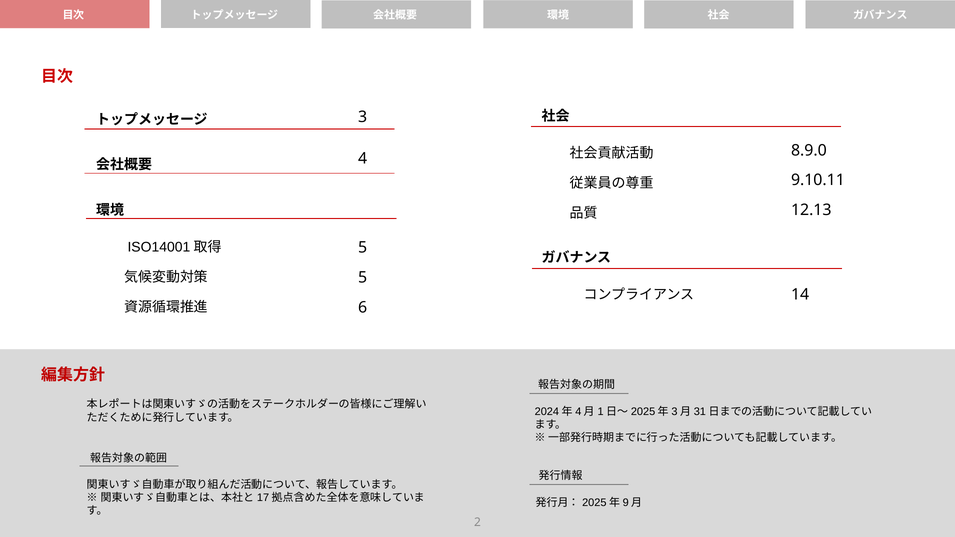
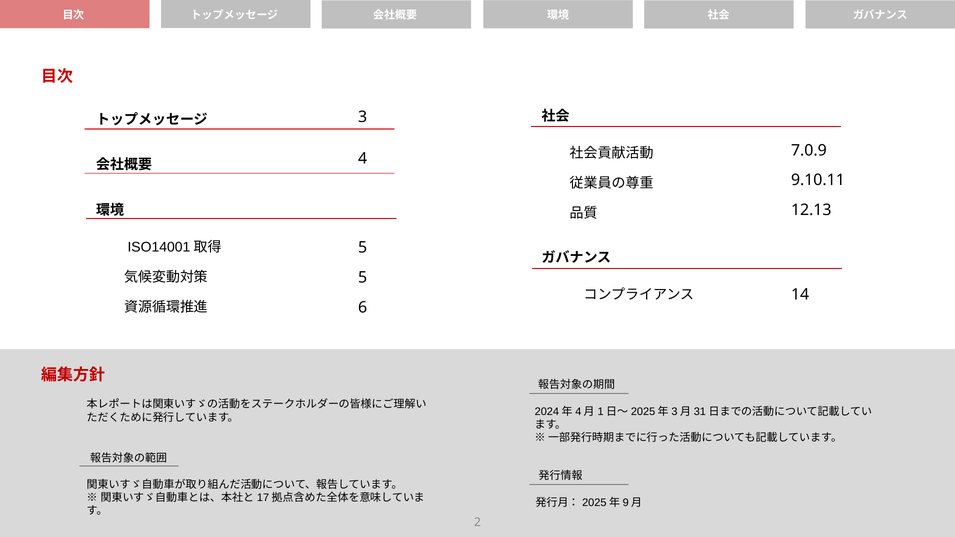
8.9.0: 8.9.0 -> 7.0.9
